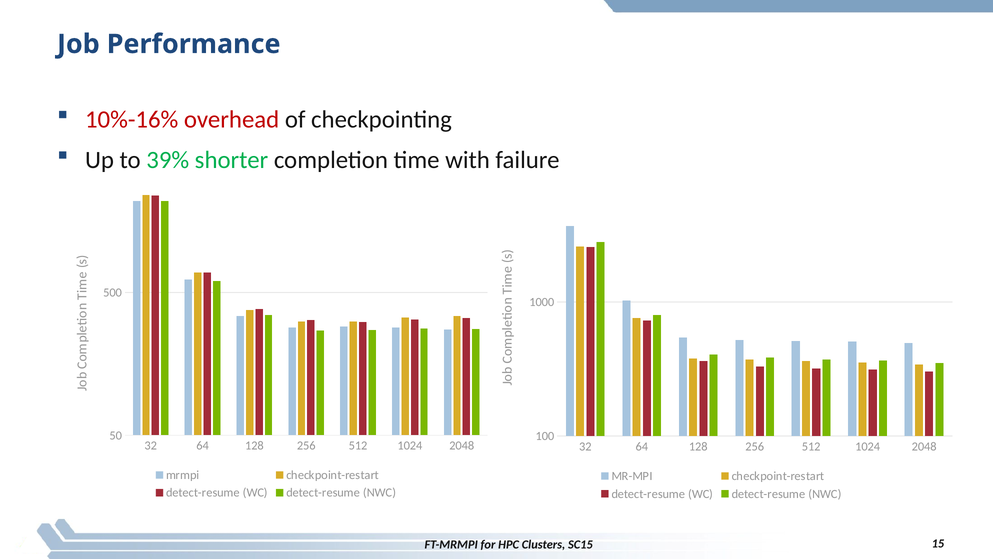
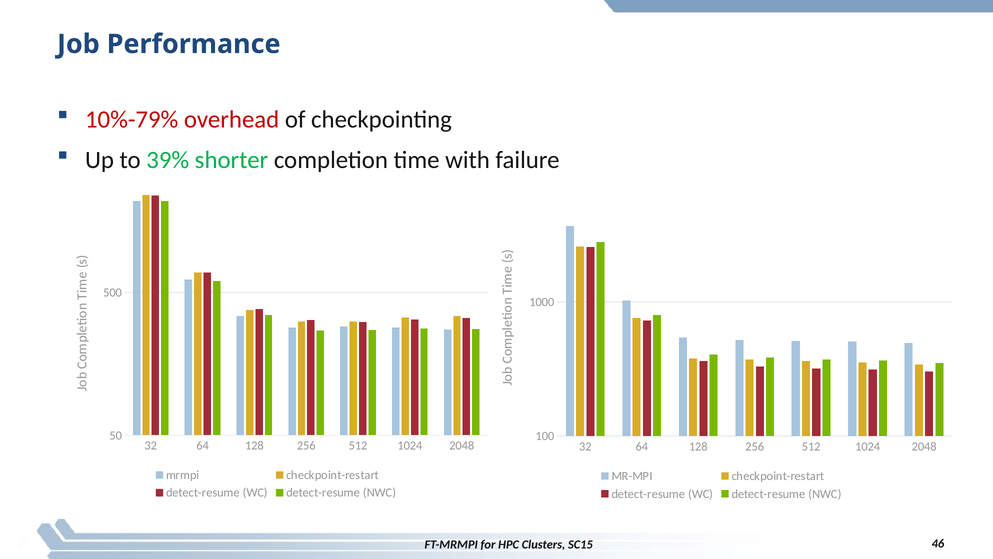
10%-16%: 10%-16% -> 10%-79%
15: 15 -> 46
